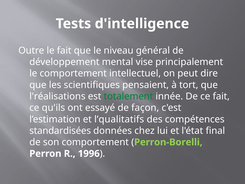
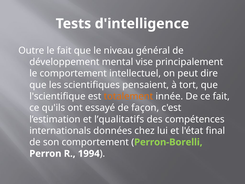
l'réalisations: l'réalisations -> l'scientifique
totalement colour: green -> orange
standardisées: standardisées -> internationals
1996: 1996 -> 1994
